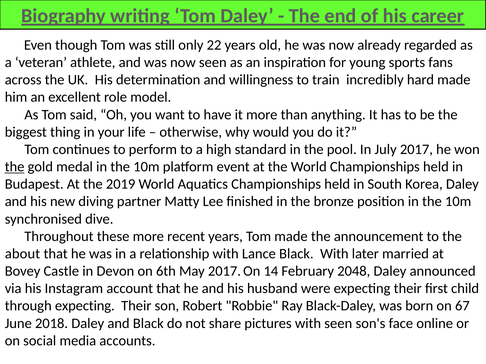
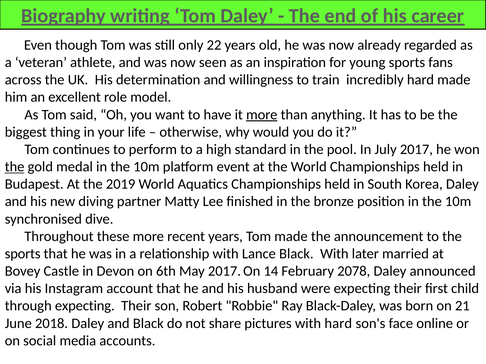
more at (262, 115) underline: none -> present
about at (22, 254): about -> sports
2048: 2048 -> 2078
67: 67 -> 21
with seen: seen -> hard
